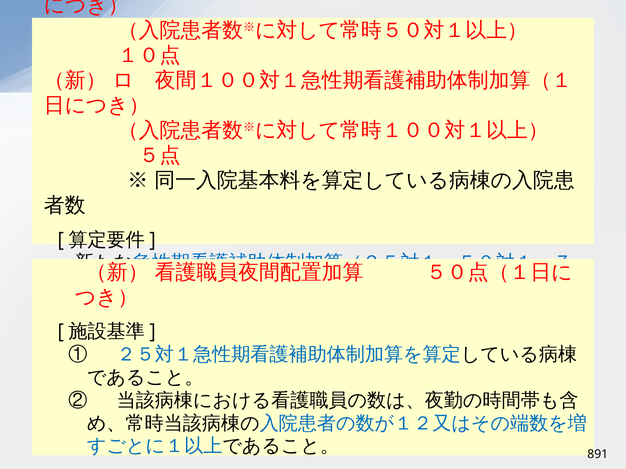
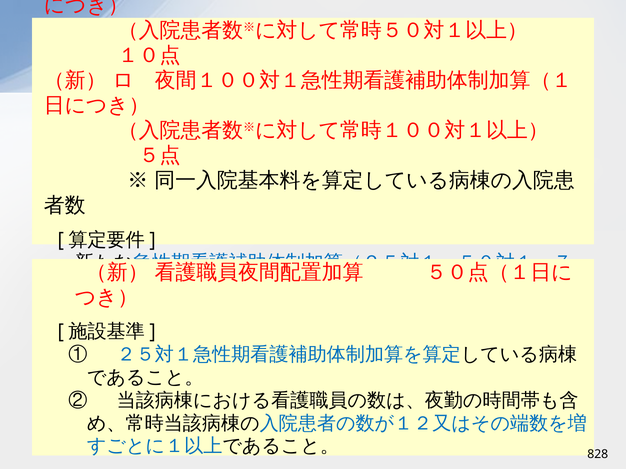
891: 891 -> 828
